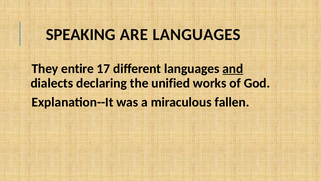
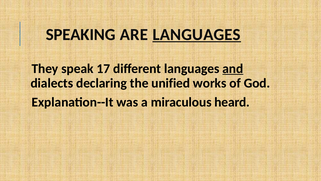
LANGUAGES at (197, 34) underline: none -> present
entire: entire -> speak
fallen: fallen -> heard
